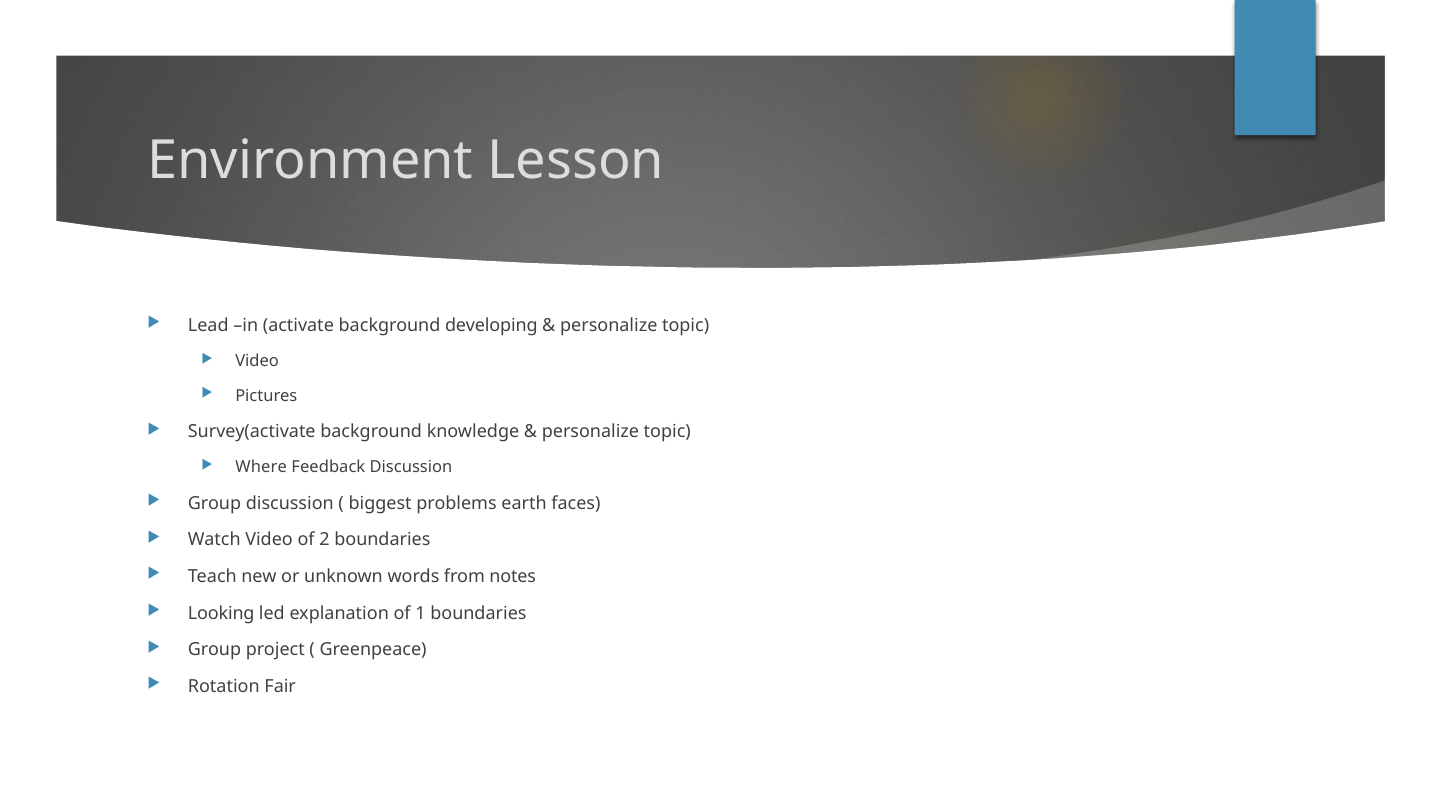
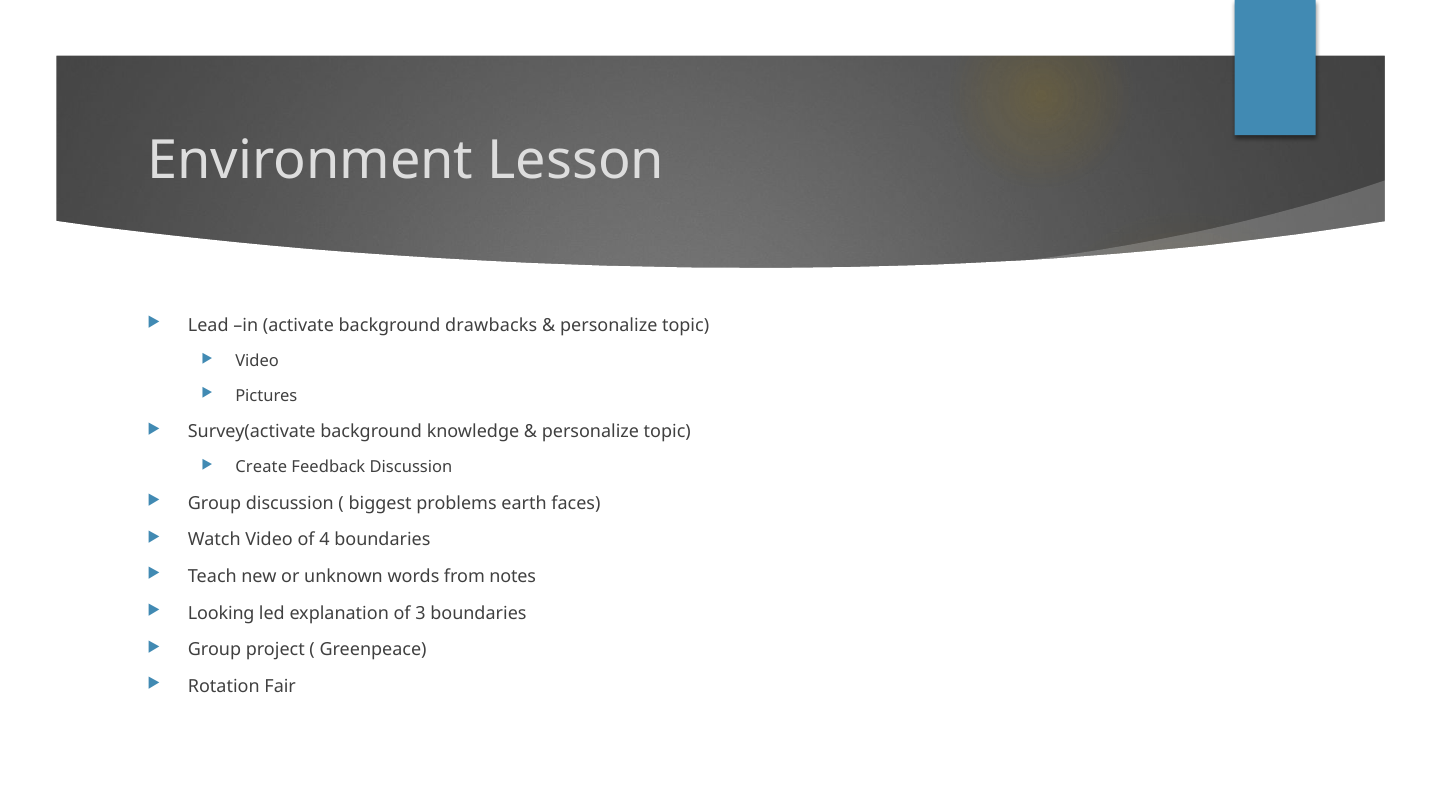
developing: developing -> drawbacks
Where: Where -> Create
2: 2 -> 4
1: 1 -> 3
